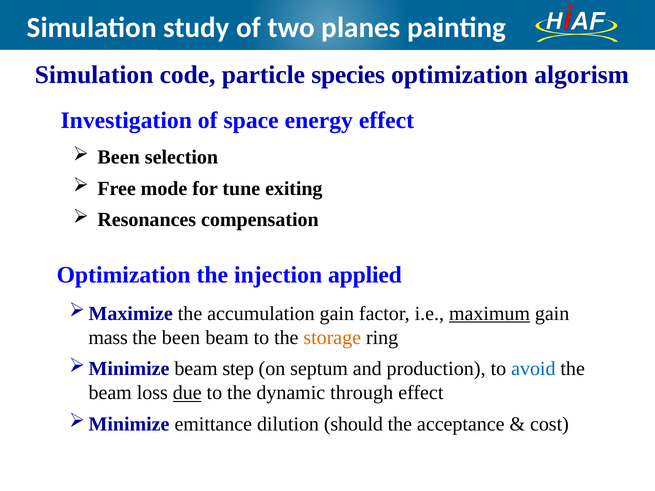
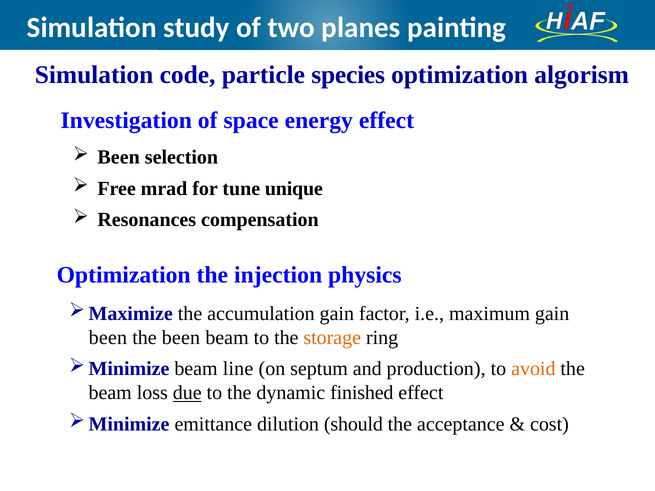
mode: mode -> mrad
exiting: exiting -> unique
applied: applied -> physics
maximum underline: present -> none
mass at (108, 338): mass -> been
step: step -> line
avoid colour: blue -> orange
through: through -> finished
